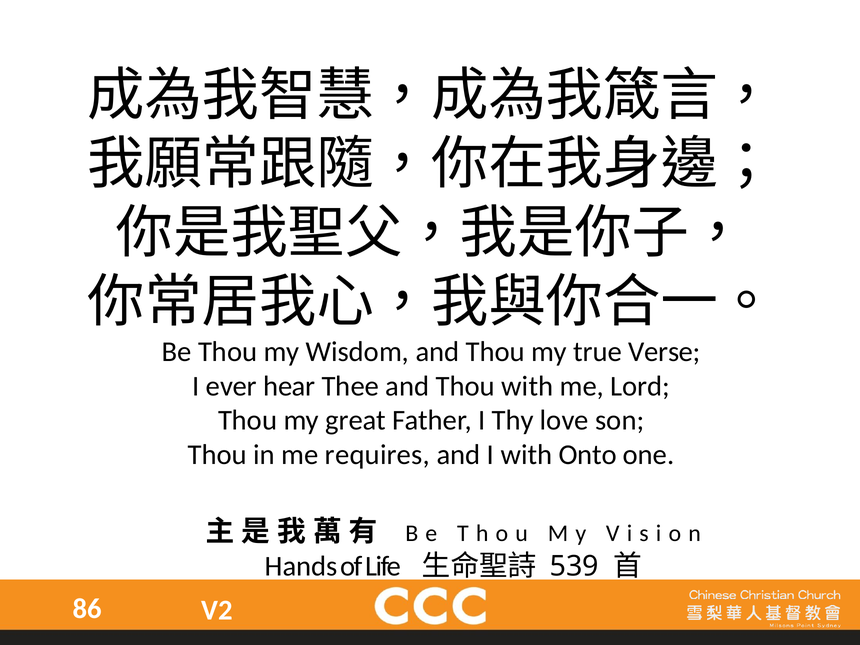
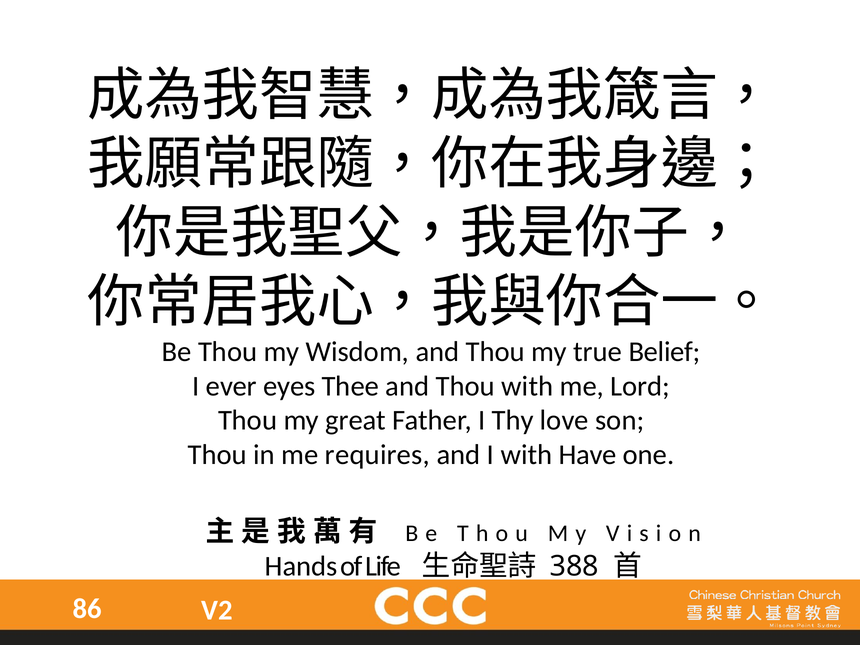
Verse: Verse -> Belief
hear: hear -> eyes
Onto: Onto -> Have
539: 539 -> 388
